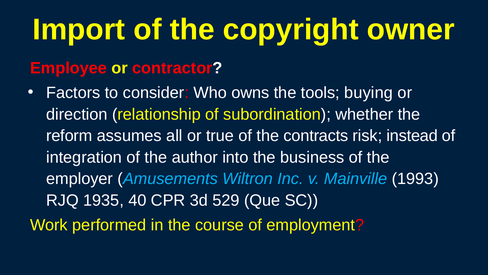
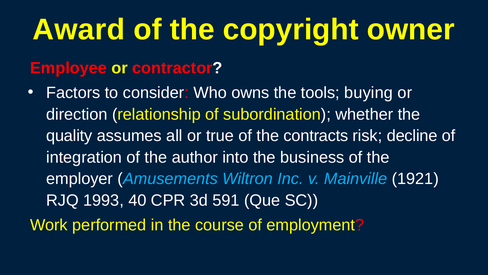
Import: Import -> Award
reform: reform -> quality
instead: instead -> decline
1993: 1993 -> 1921
1935: 1935 -> 1993
529: 529 -> 591
